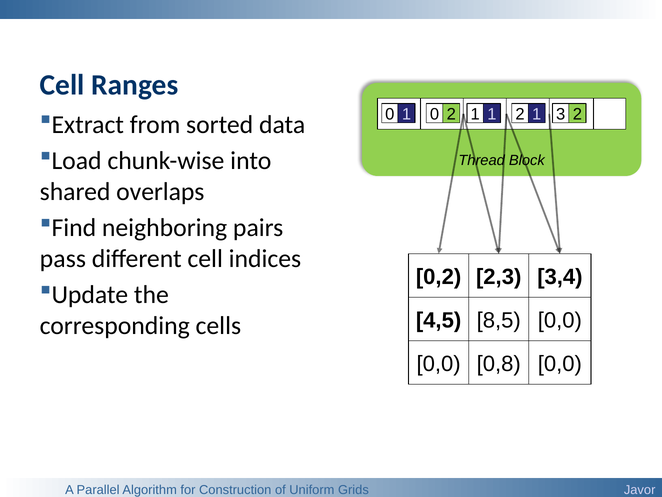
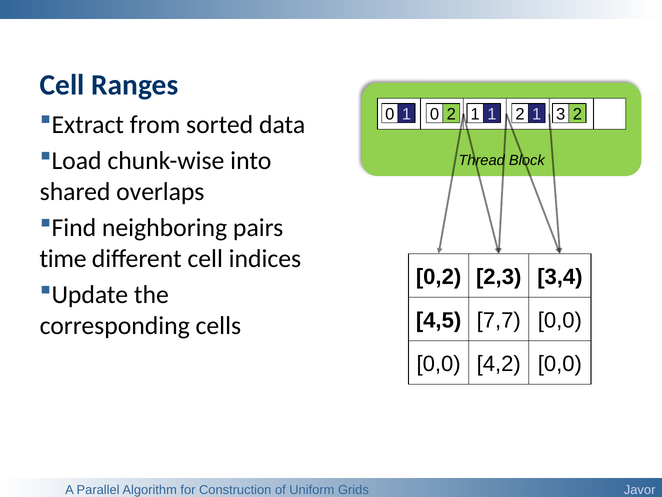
pass: pass -> time
8,5: 8,5 -> 7,7
0,8: 0,8 -> 4,2
